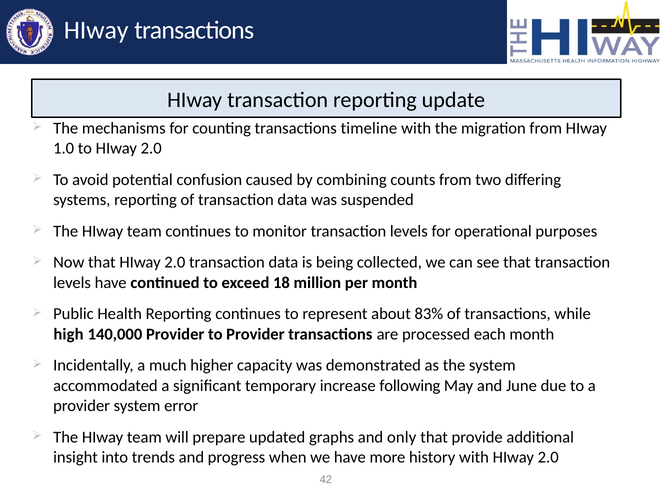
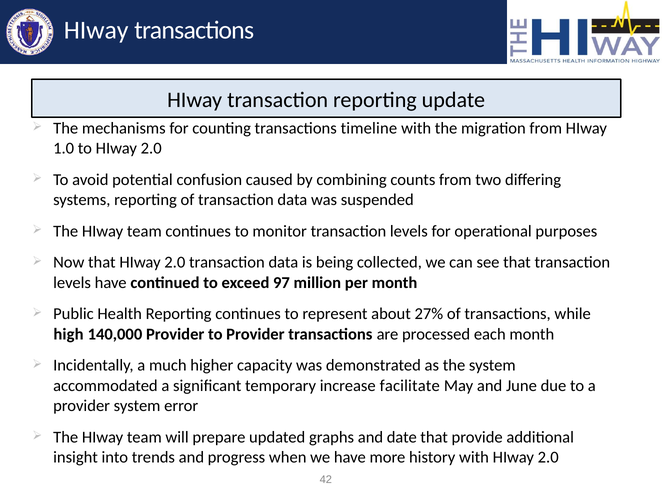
18: 18 -> 97
83%: 83% -> 27%
following: following -> facilitate
only: only -> date
